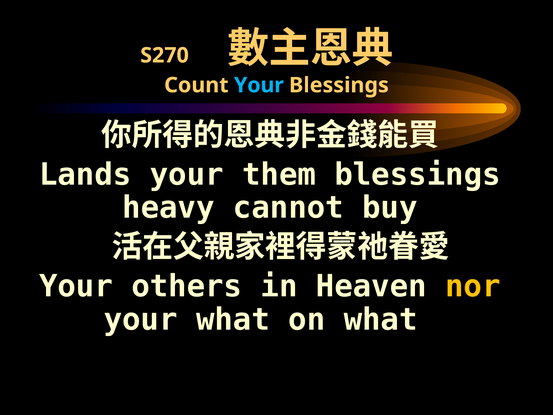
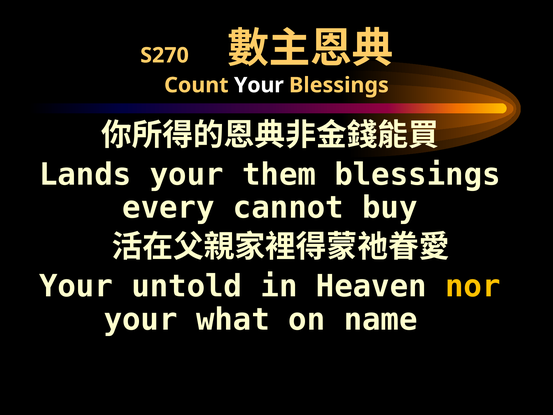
Your at (259, 85) colour: light blue -> white
heavy: heavy -> every
others: others -> untold
on what: what -> name
